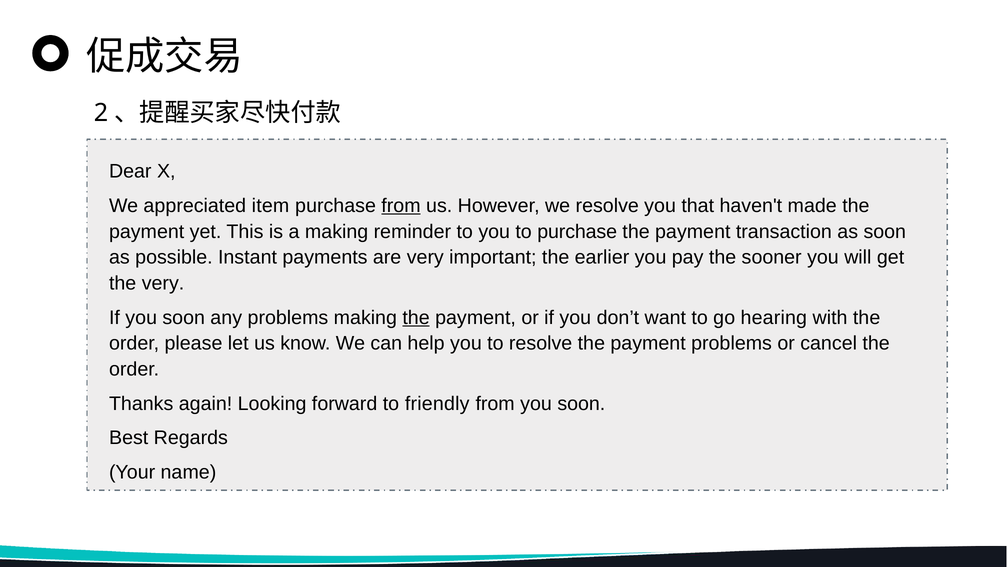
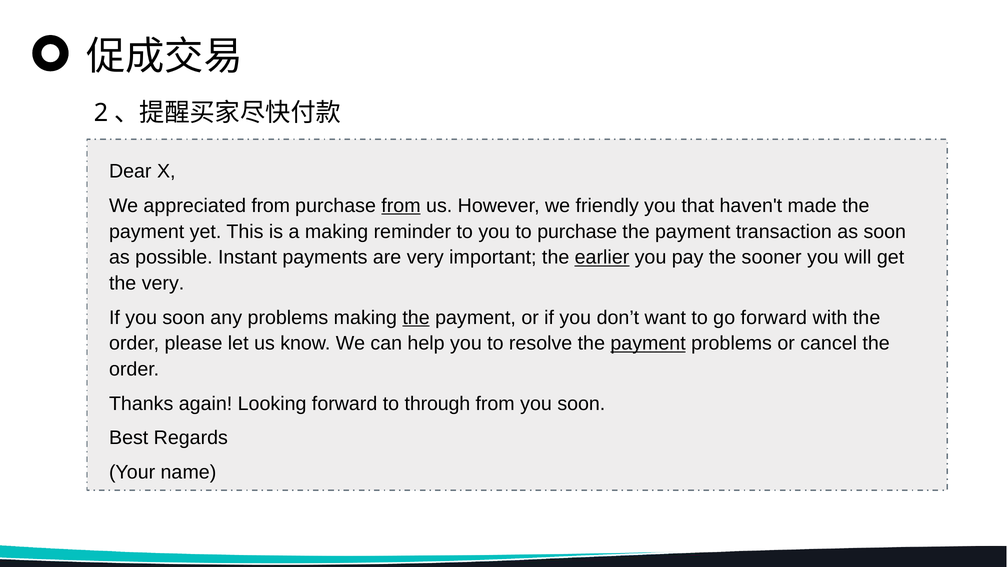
appreciated item: item -> from
we resolve: resolve -> friendly
earlier underline: none -> present
go hearing: hearing -> forward
payment at (648, 343) underline: none -> present
friendly: friendly -> through
